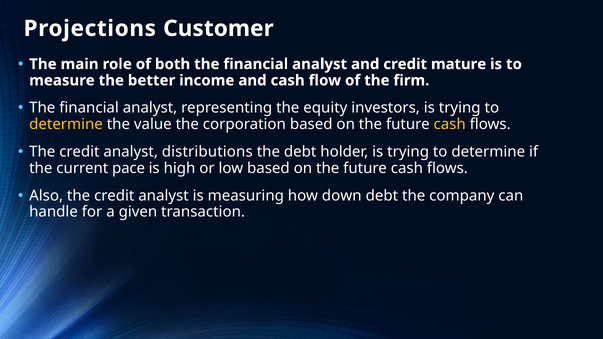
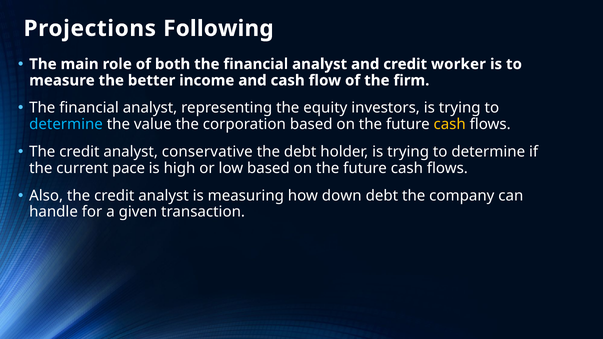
Customer: Customer -> Following
mature: mature -> worker
determine at (66, 124) colour: yellow -> light blue
distributions: distributions -> conservative
